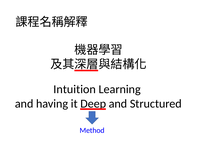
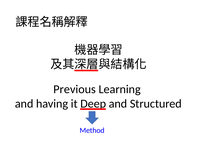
Intuition: Intuition -> Previous
